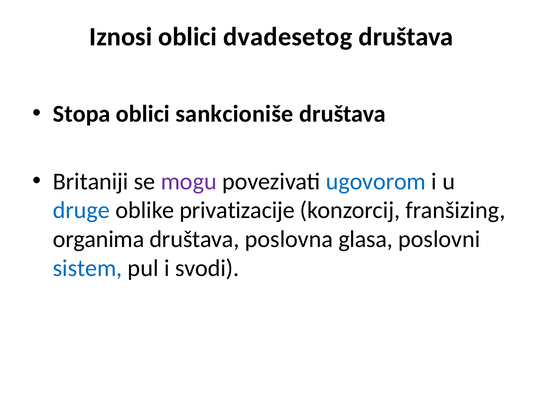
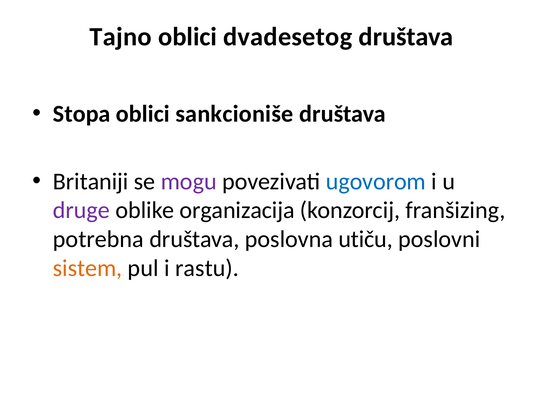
Iznosi: Iznosi -> Tajno
druge colour: blue -> purple
privatizacije: privatizacije -> organizacija
organima: organima -> potrebna
glasa: glasa -> utiču
sistem colour: blue -> orange
svodi: svodi -> rastu
